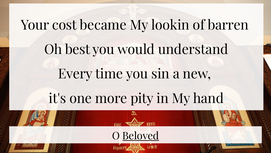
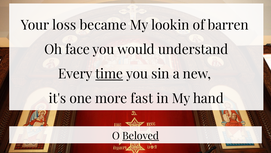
cost: cost -> loss
best: best -> face
time underline: none -> present
pity: pity -> fast
